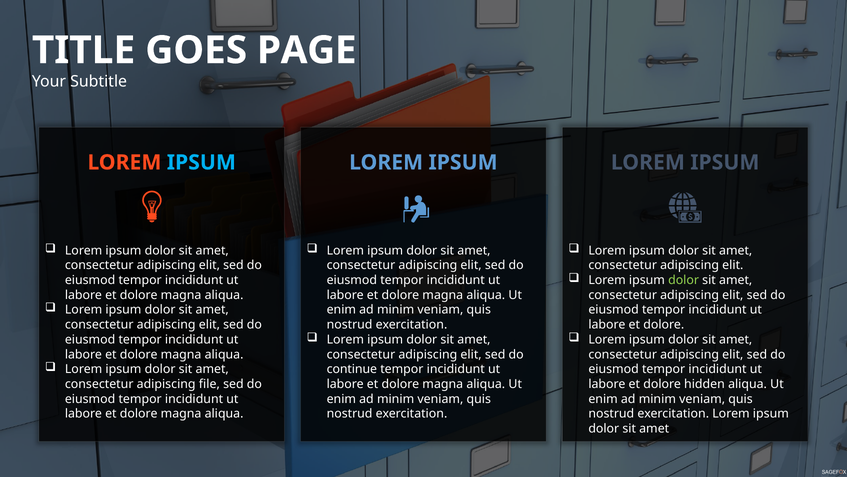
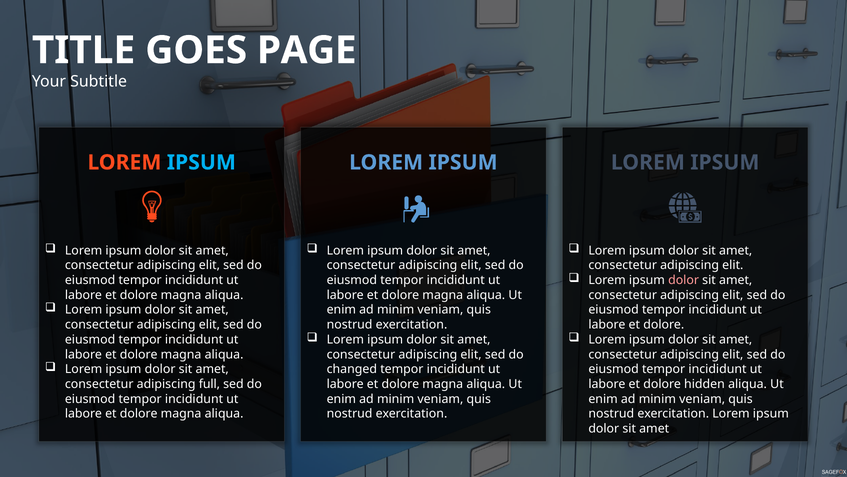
dolor at (684, 280) colour: light green -> pink
continue: continue -> changed
file: file -> full
